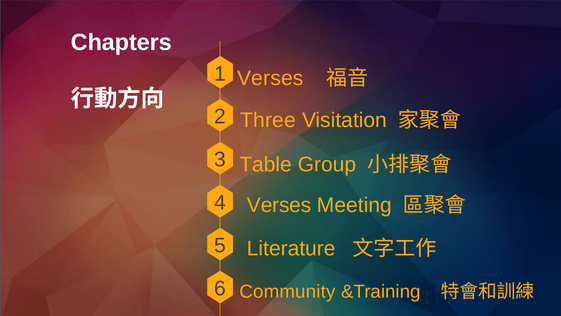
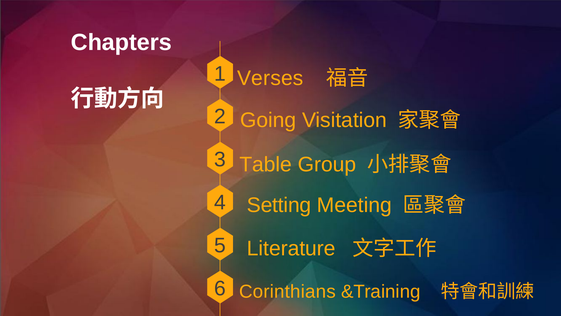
Three: Three -> Going
4 Verses: Verses -> Setting
Community: Community -> Corinthians
